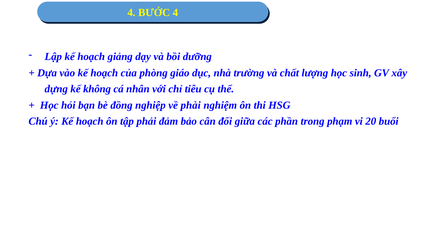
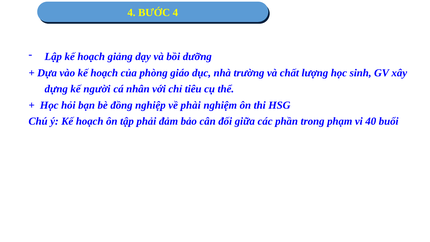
không: không -> người
20: 20 -> 40
